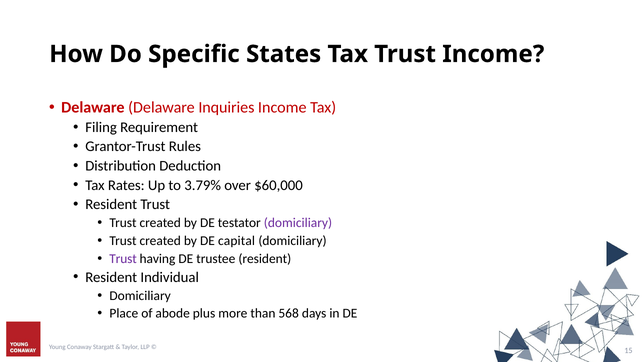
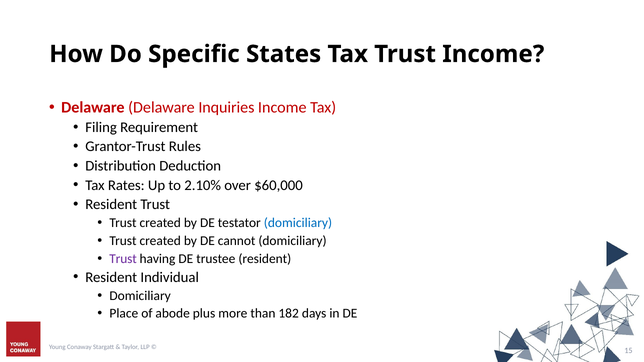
3.79%: 3.79% -> 2.10%
domiciliary at (298, 223) colour: purple -> blue
capital: capital -> cannot
568: 568 -> 182
